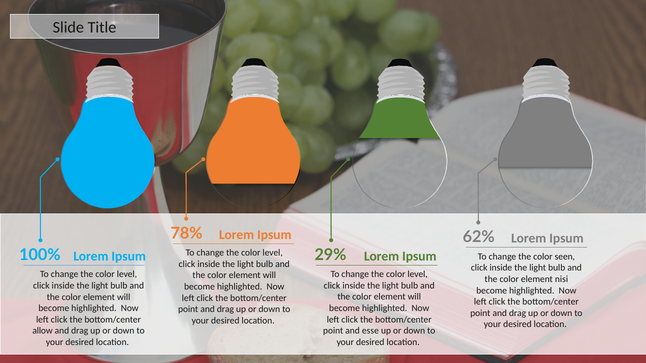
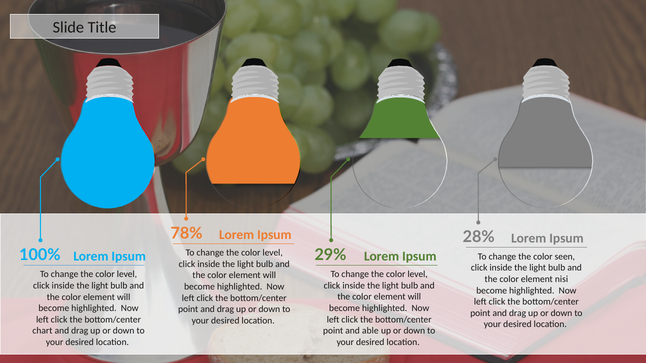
62%: 62% -> 28%
esse: esse -> able
allow: allow -> chart
